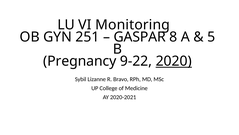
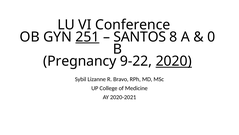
Monitoring: Monitoring -> Conference
251 underline: none -> present
GASPAR: GASPAR -> SANTOS
5: 5 -> 0
